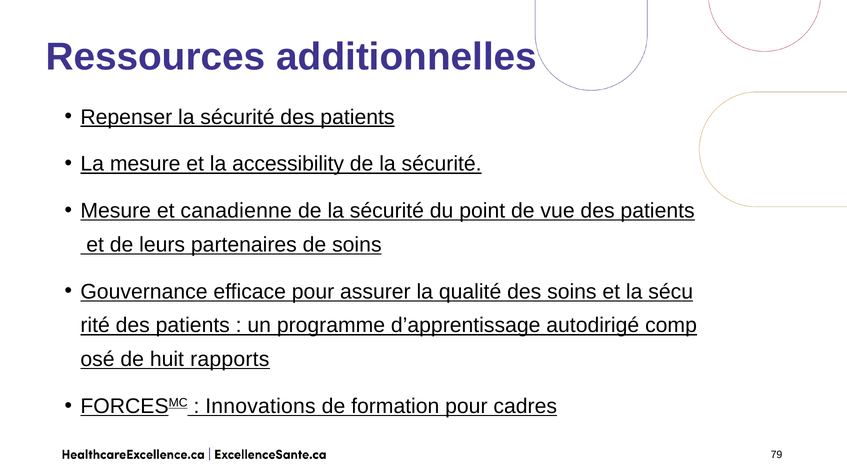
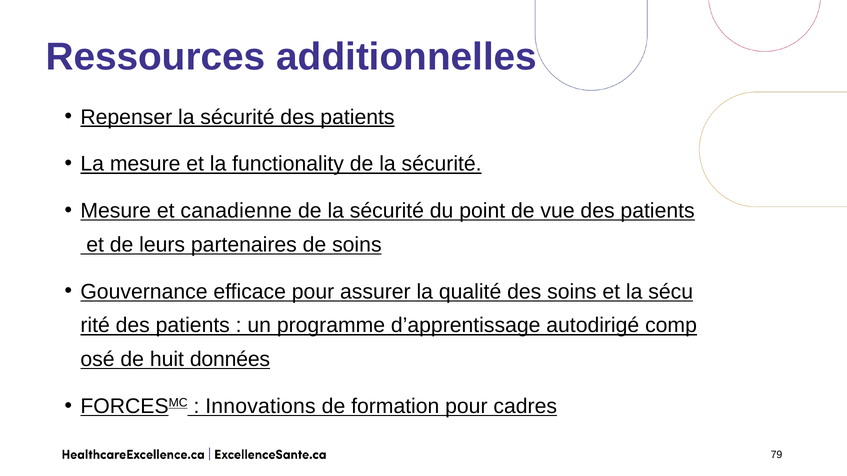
accessibility: accessibility -> functionality
rapports: rapports -> données
